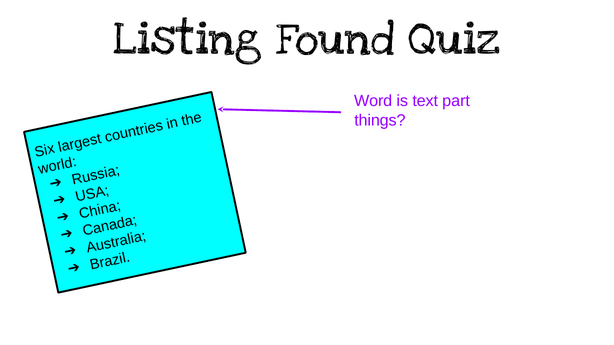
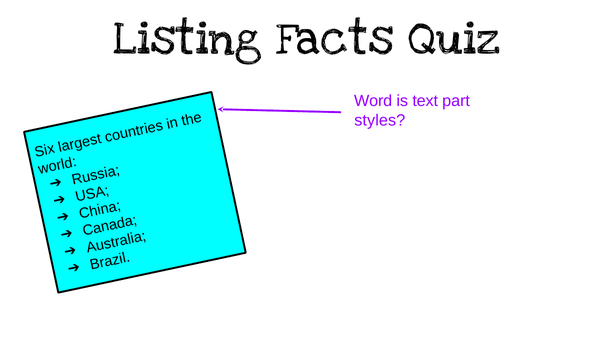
Found: Found -> Facts
things: things -> styles
